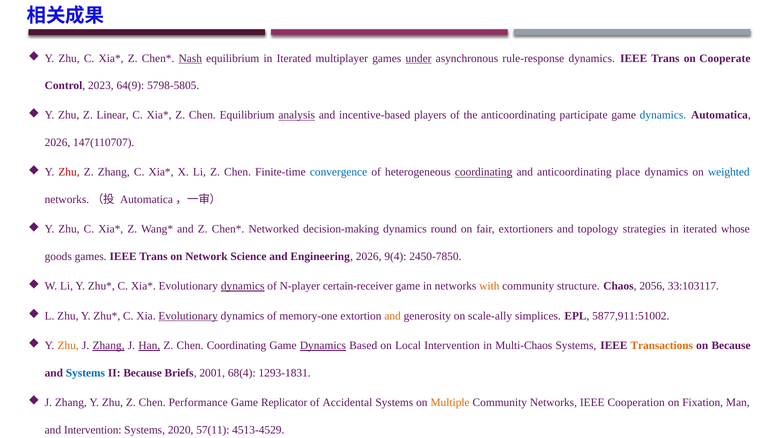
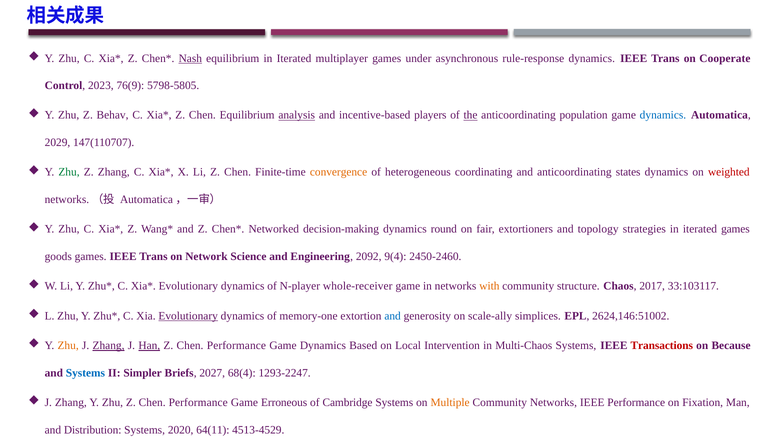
under underline: present -> none
64(9: 64(9 -> 76(9
Linear: Linear -> Behav
the underline: none -> present
participate: participate -> population
2026 at (57, 143): 2026 -> 2029
Zhu at (69, 172) colour: red -> green
convergence colour: blue -> orange
coordinating at (484, 172) underline: present -> none
place: place -> states
weighted colour: blue -> red
iterated whose: whose -> games
Engineering 2026: 2026 -> 2092
2450-7850: 2450-7850 -> 2450-2460
dynamics at (243, 286) underline: present -> none
certain-receiver: certain-receiver -> whole-receiver
2056: 2056 -> 2017
and at (393, 316) colour: orange -> blue
5877,911:51002: 5877,911:51002 -> 2624,146:51002
Coordinating at (237, 346): Coordinating -> Performance
Dynamics at (323, 346) underline: present -> none
Transactions colour: orange -> red
II Because: Because -> Simpler
2001: 2001 -> 2027
1293-1831: 1293-1831 -> 1293-2247
Replicator: Replicator -> Erroneous
Accidental: Accidental -> Cambridge
IEEE Cooperation: Cooperation -> Performance
and Intervention: Intervention -> Distribution
57(11: 57(11 -> 64(11
